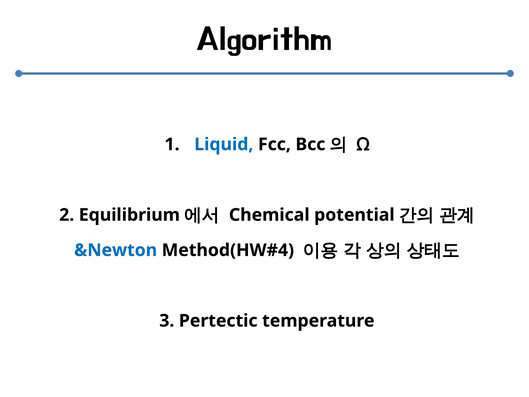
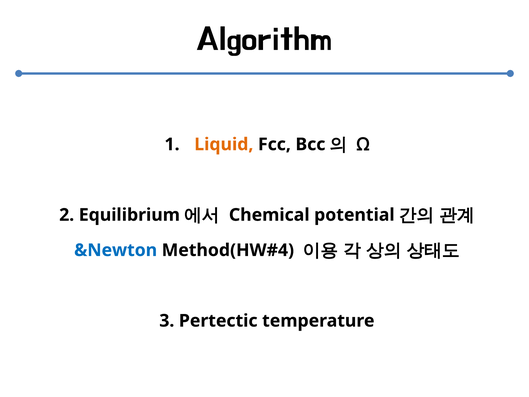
Liquid colour: blue -> orange
